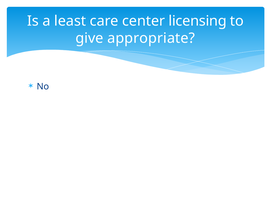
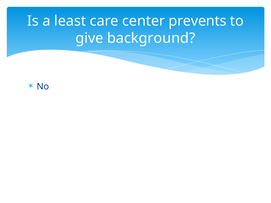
licensing: licensing -> prevents
appropriate: appropriate -> background
